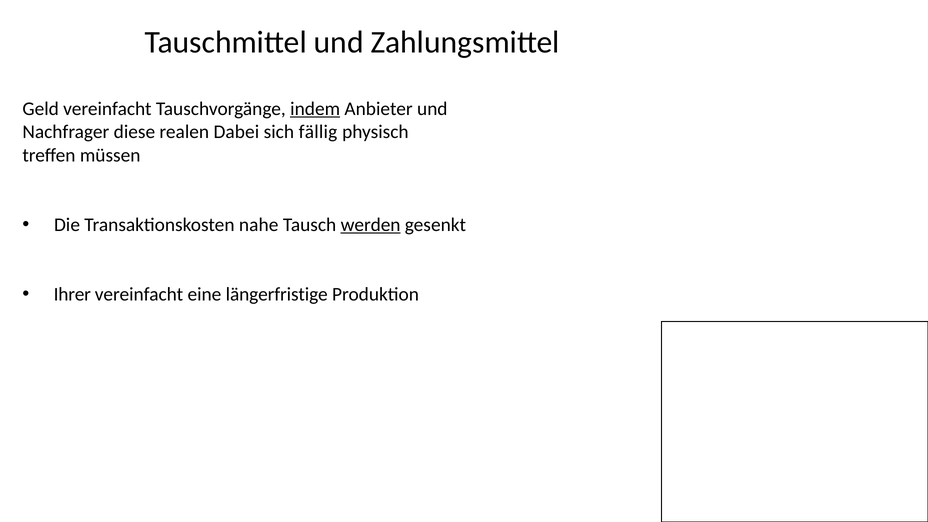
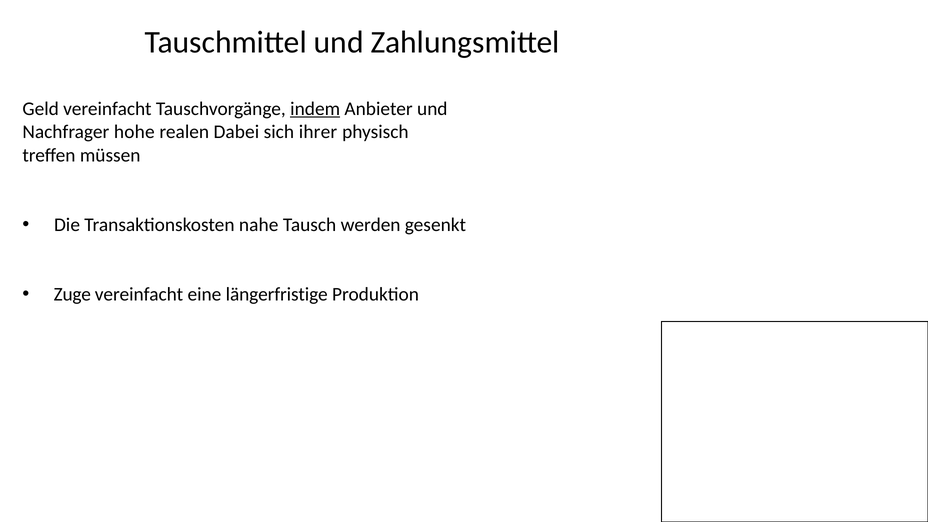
diese: diese -> hohe
fällig: fällig -> ihrer
werden underline: present -> none
Ihrer: Ihrer -> Zuge
